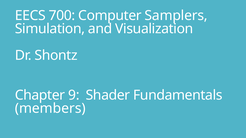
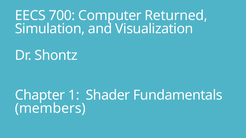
Samplers: Samplers -> Returned
9: 9 -> 1
